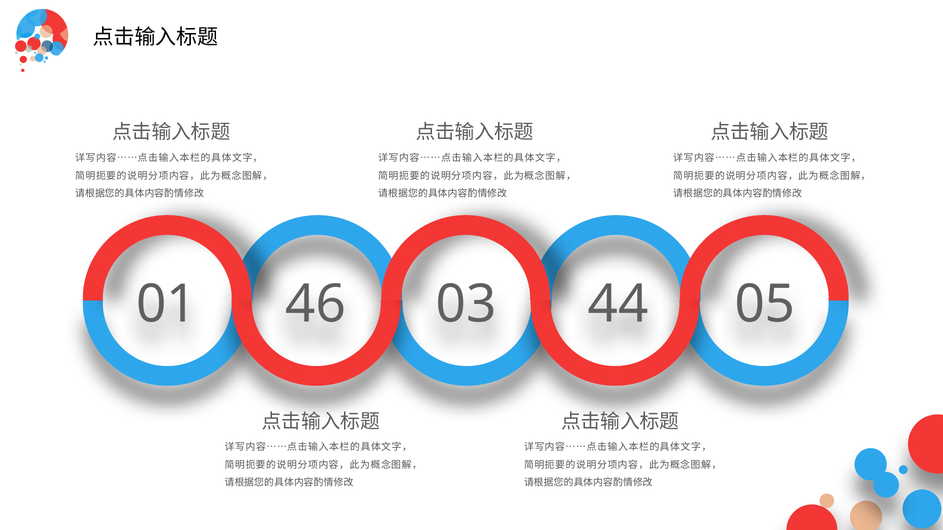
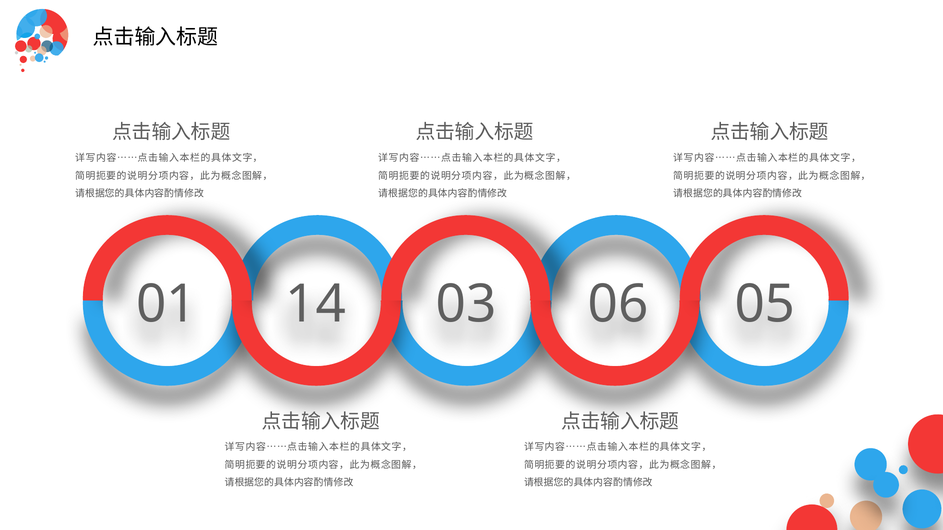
46: 46 -> 14
44: 44 -> 06
